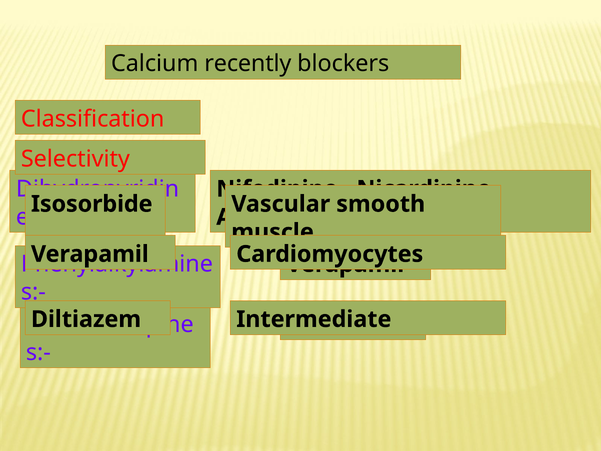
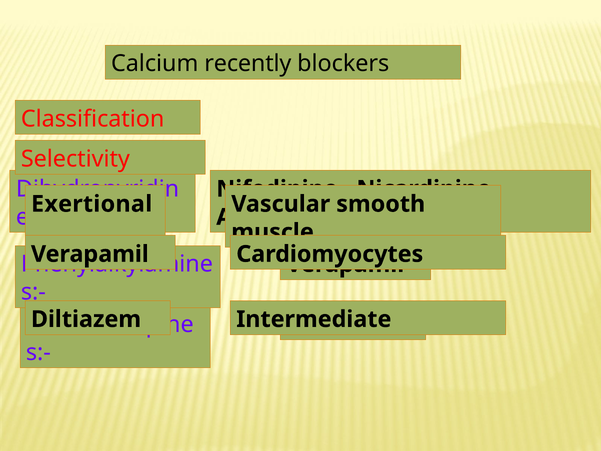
Isosorbide: Isosorbide -> Exertional
